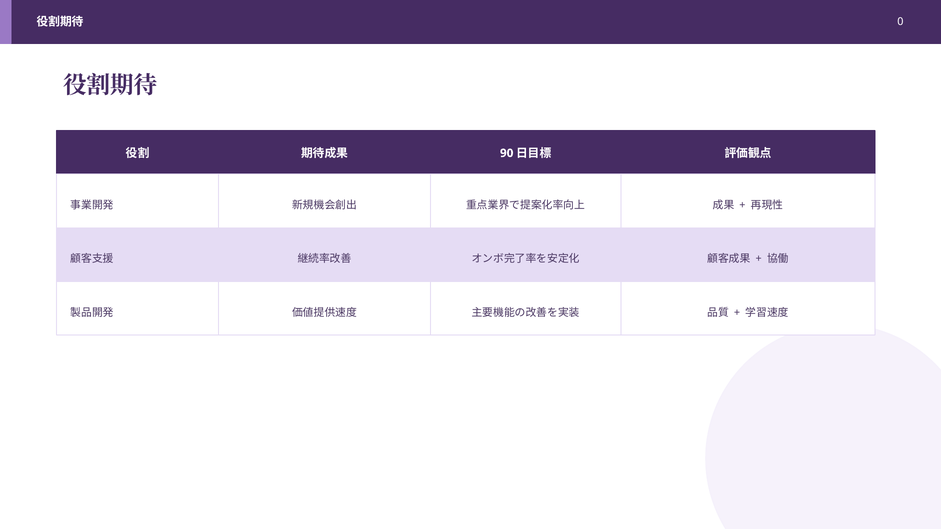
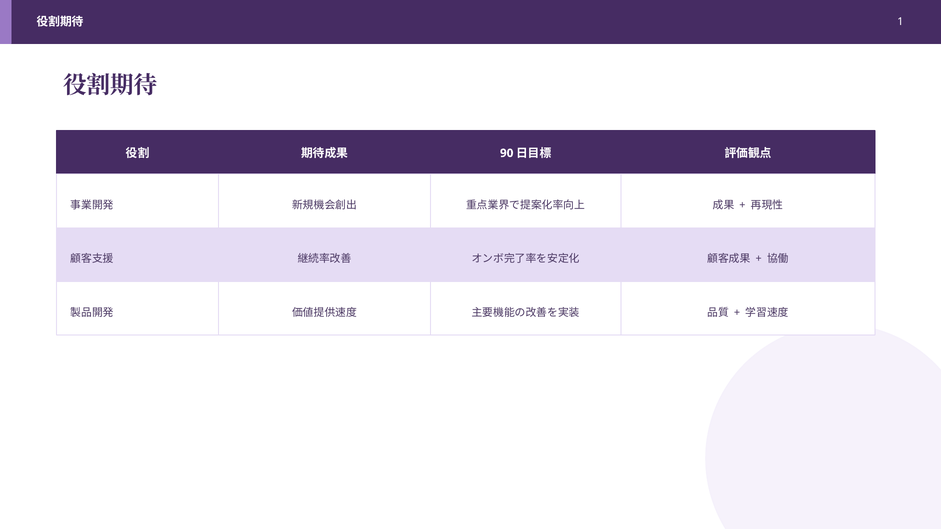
0: 0 -> 1
